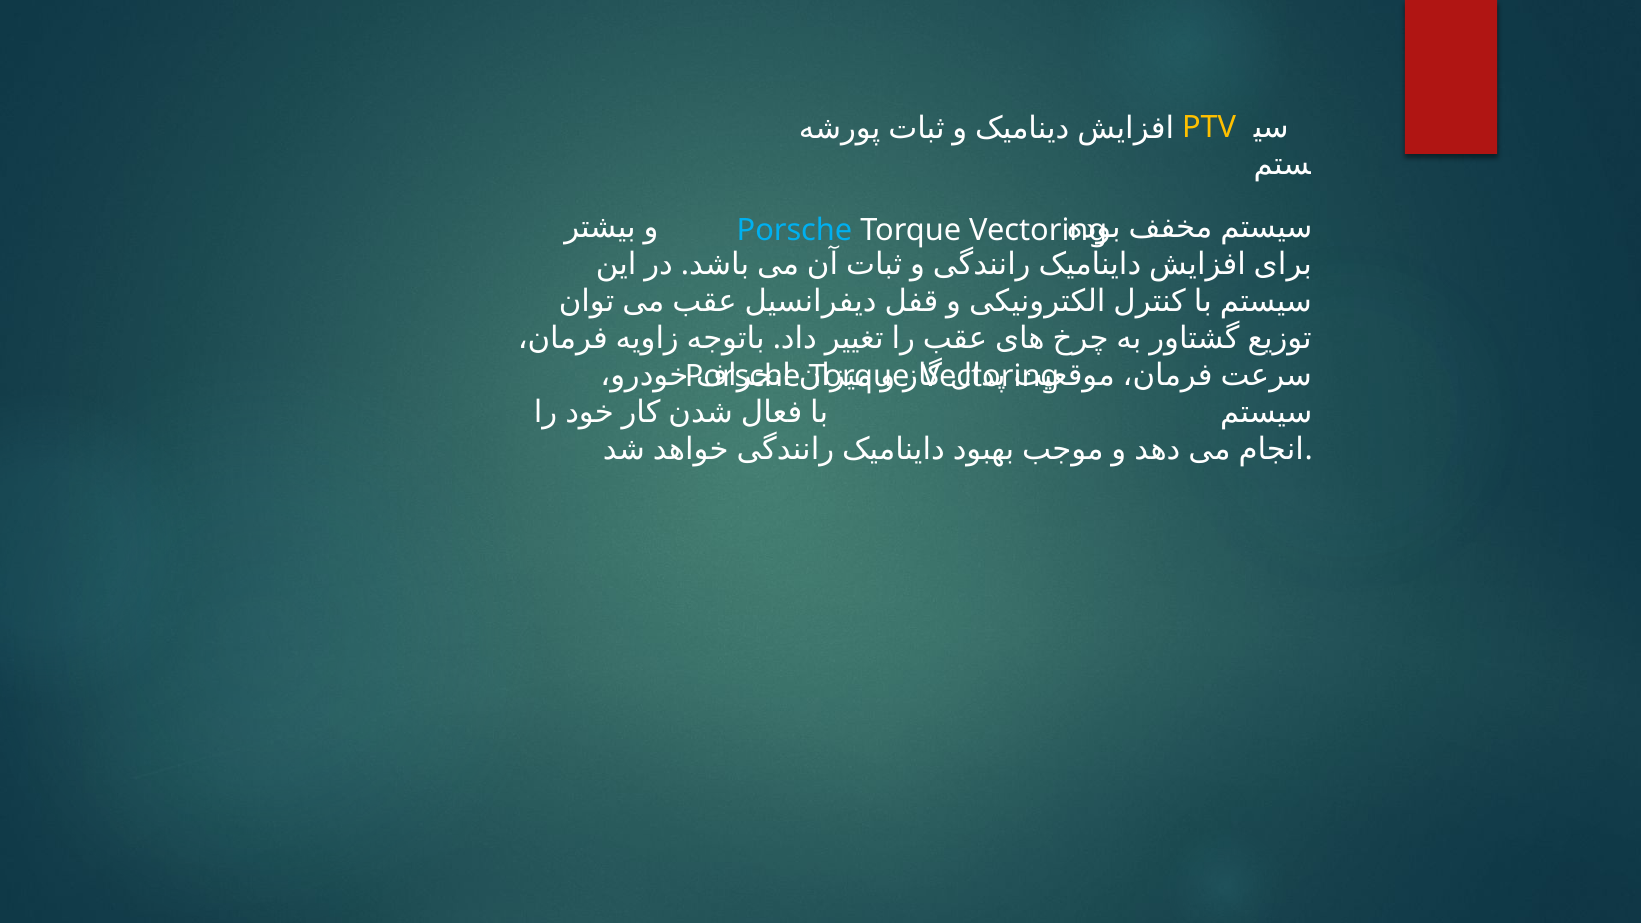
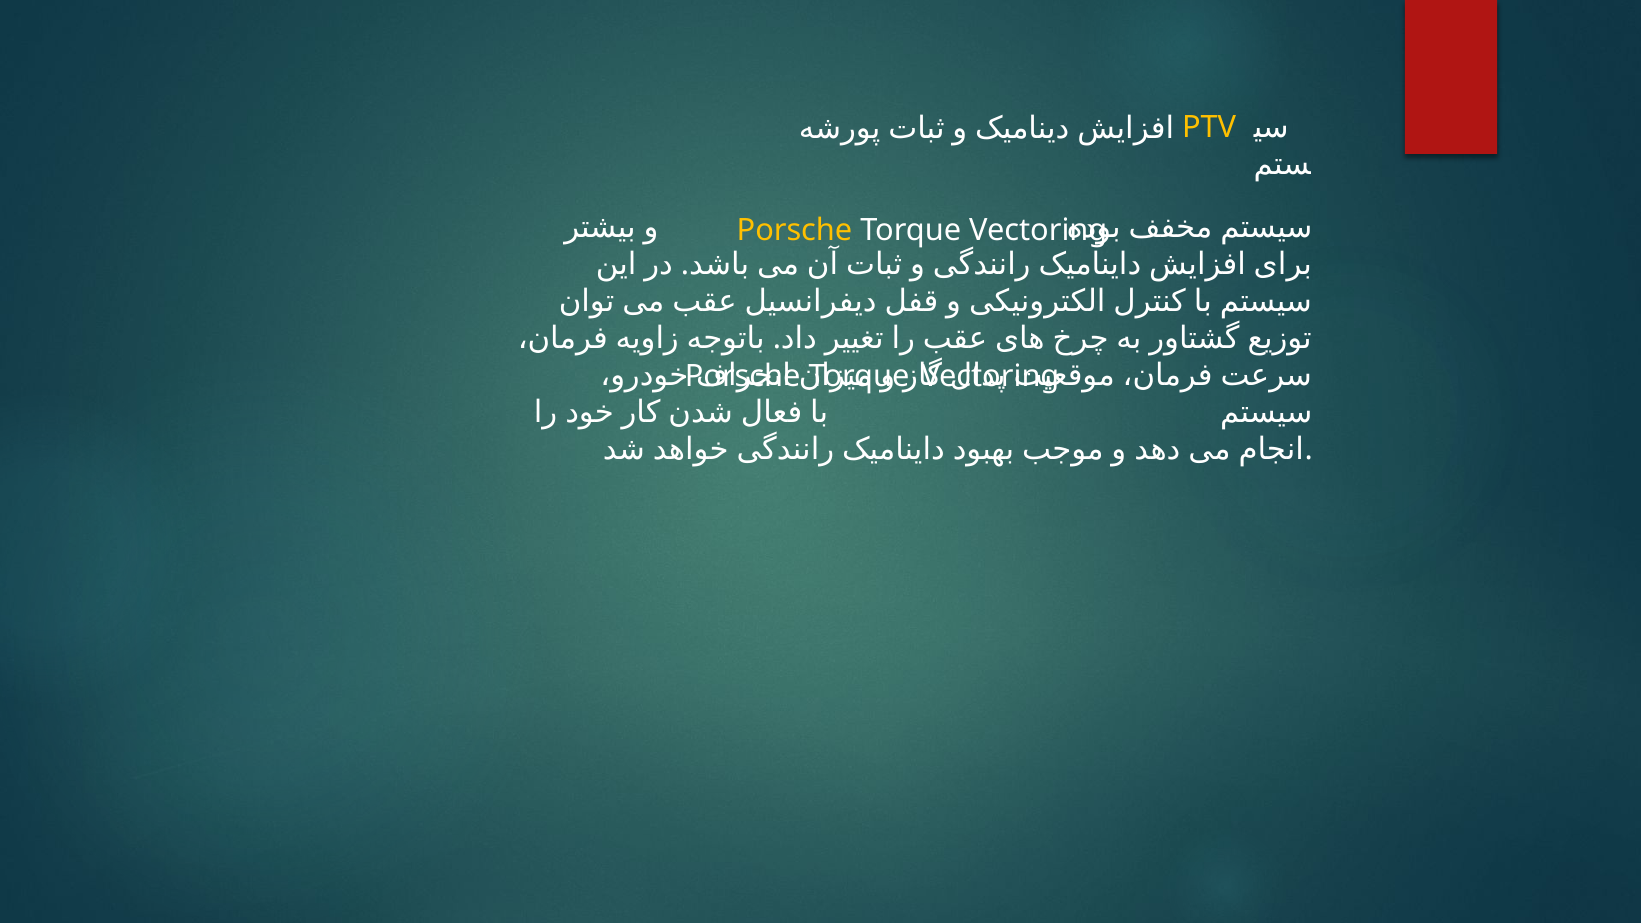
Porsche at (794, 230) colour: light blue -> yellow
